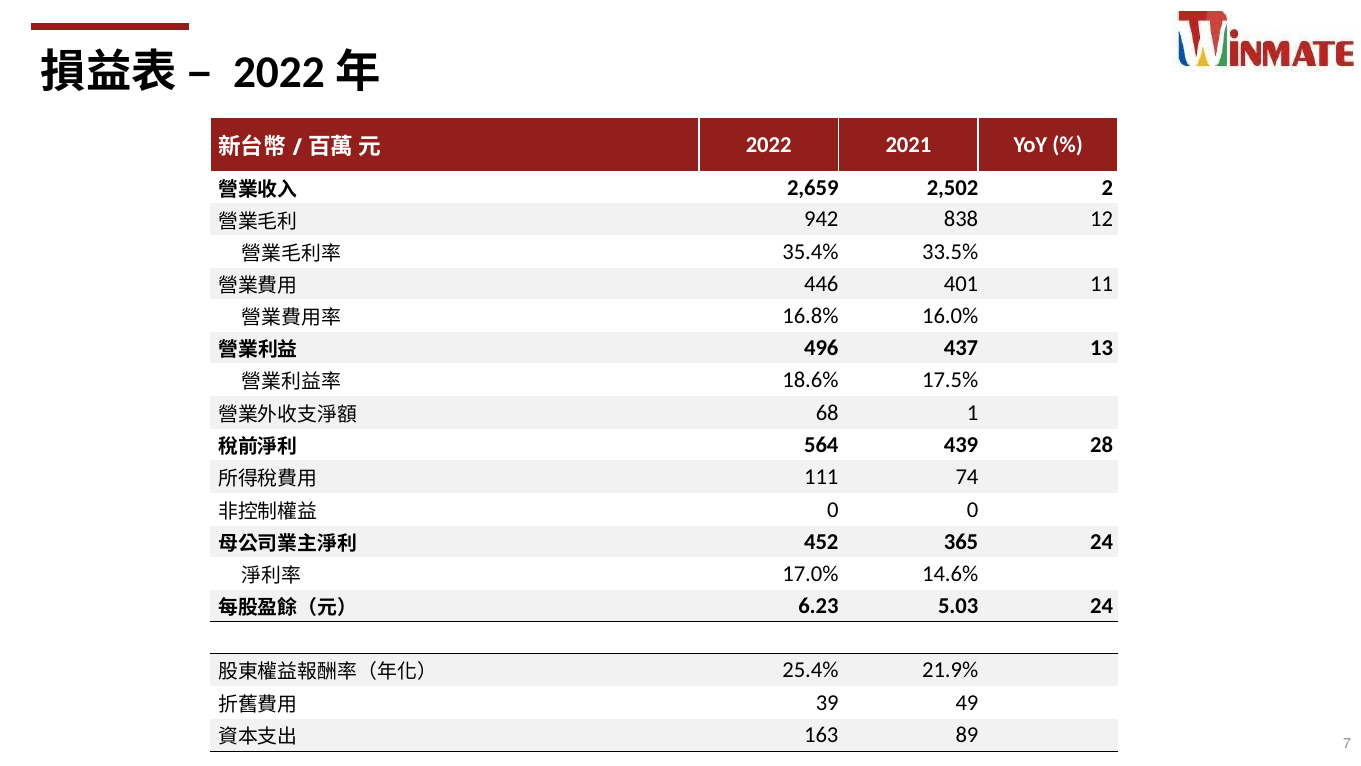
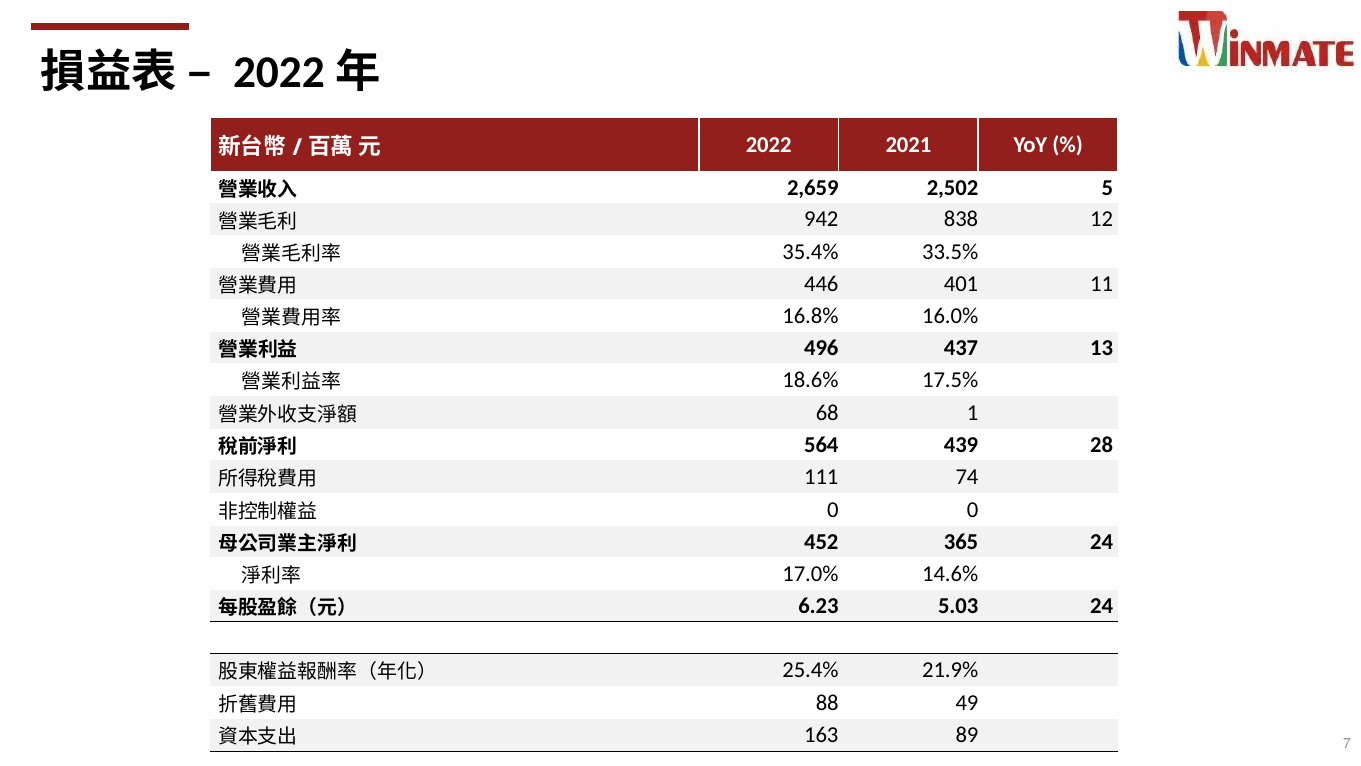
2: 2 -> 5
39: 39 -> 88
